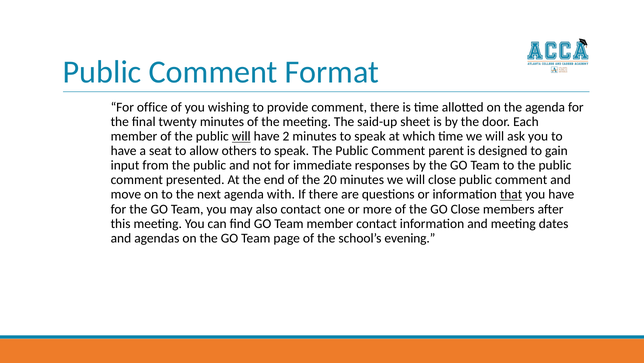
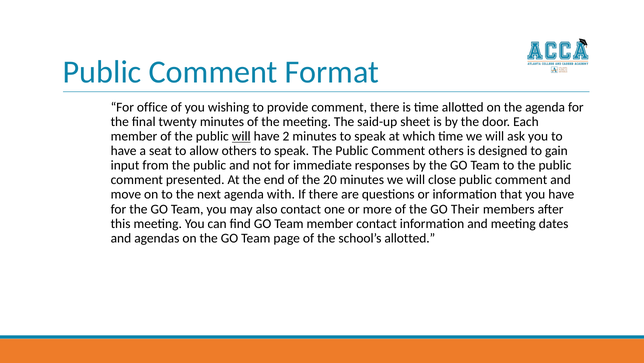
Comment parent: parent -> others
that underline: present -> none
GO Close: Close -> Their
school’s evening: evening -> allotted
